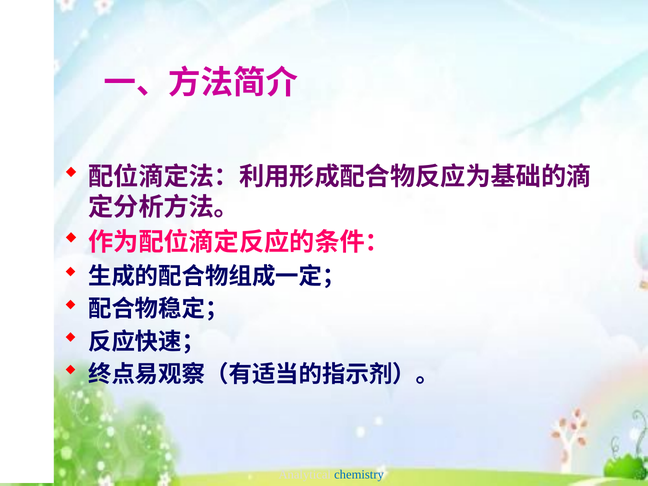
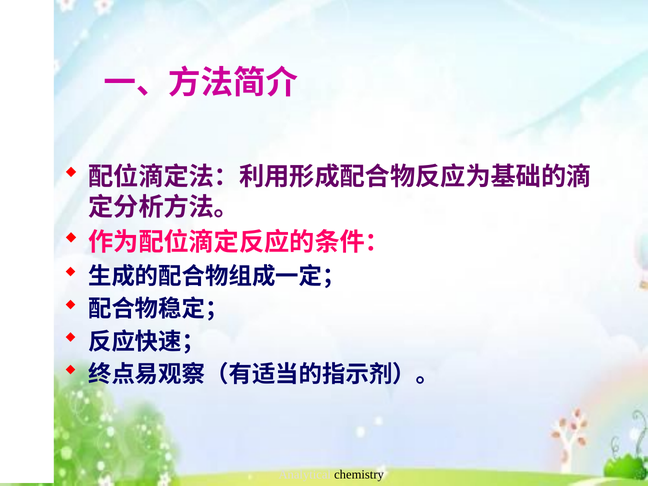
chemistry colour: blue -> black
